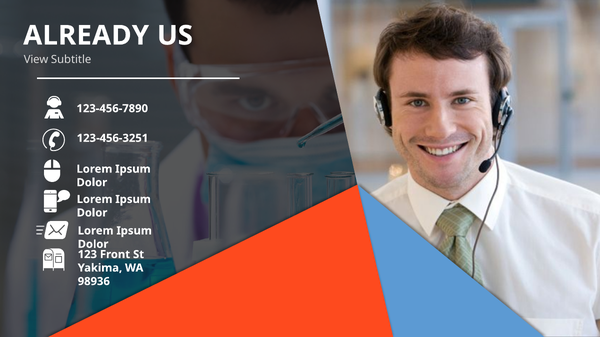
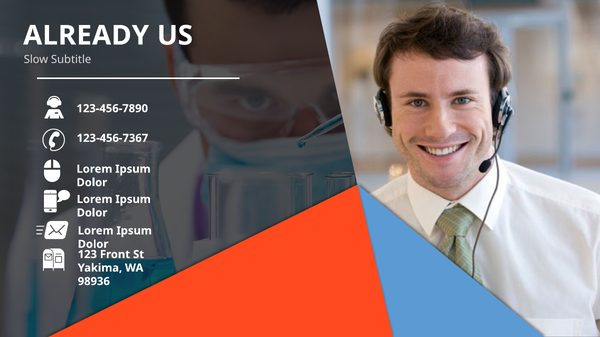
View: View -> Slow
123-456-3251: 123-456-3251 -> 123-456-7367
